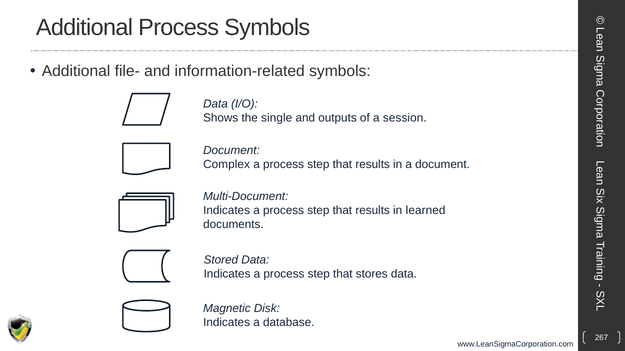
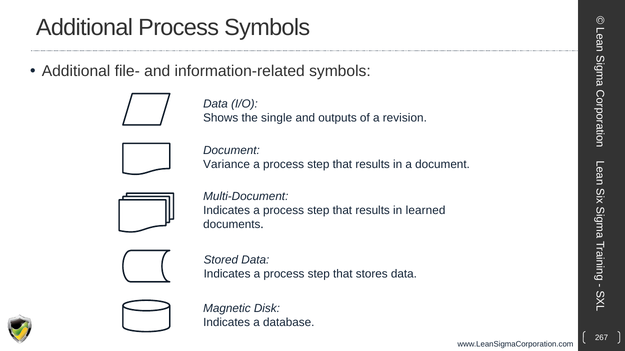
session: session -> revision
Complex: Complex -> Variance
